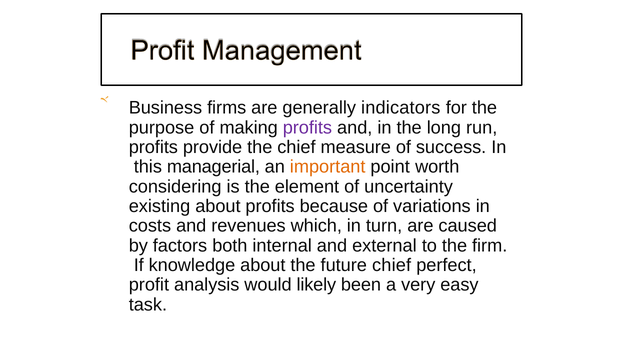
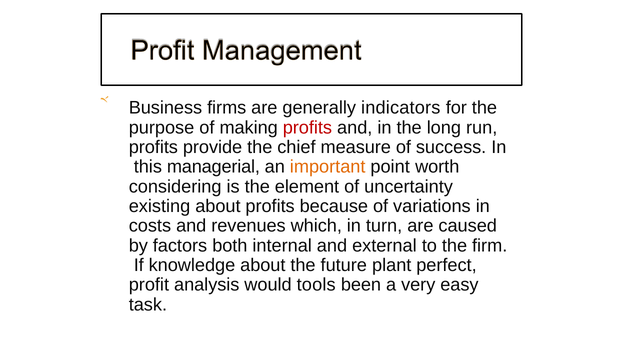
profits at (307, 127) colour: purple -> red
future chief: chief -> plant
likely: likely -> tools
